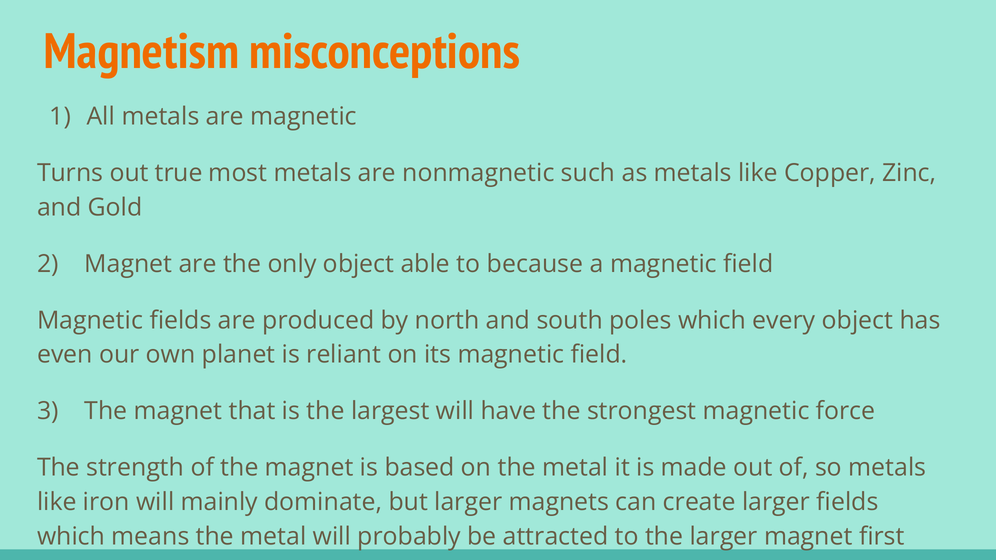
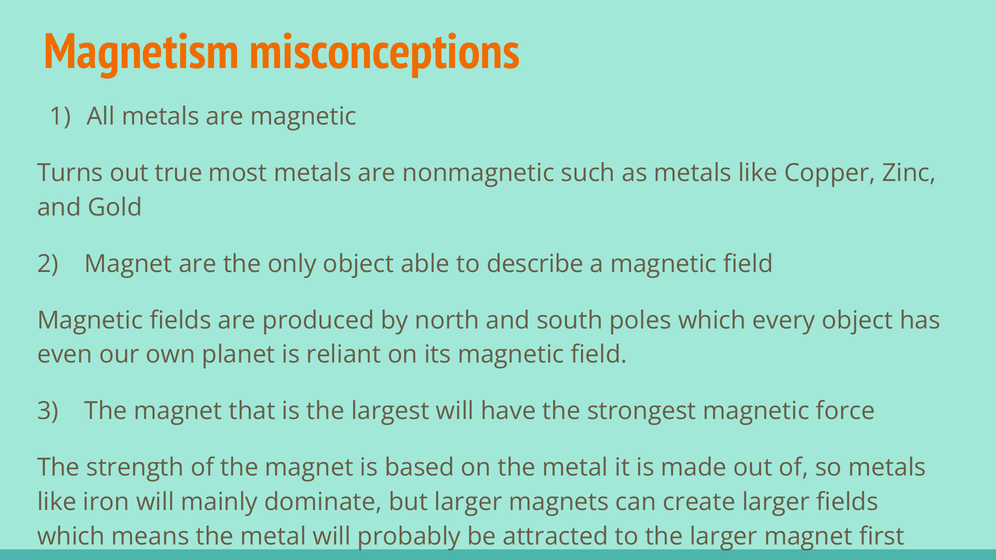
because: because -> describe
